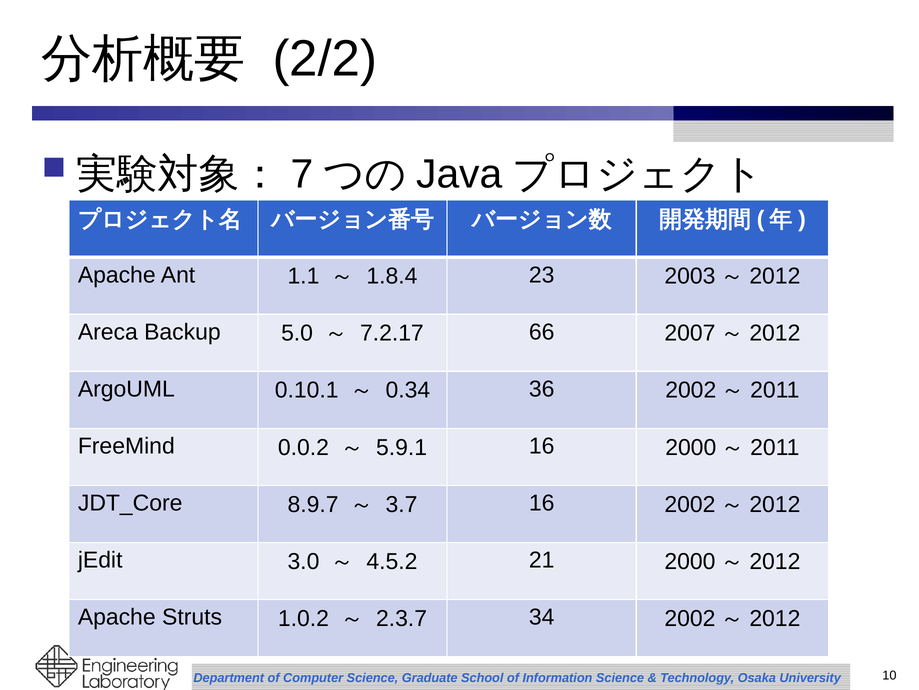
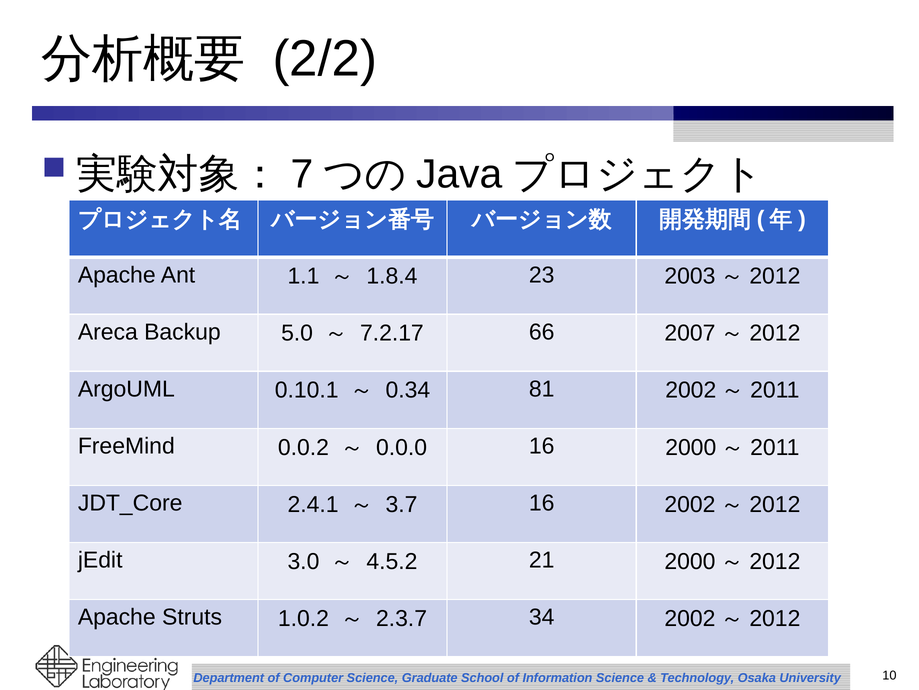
36: 36 -> 81
5.9.1: 5.9.1 -> 0.0.0
8.9.7: 8.9.7 -> 2.4.1
